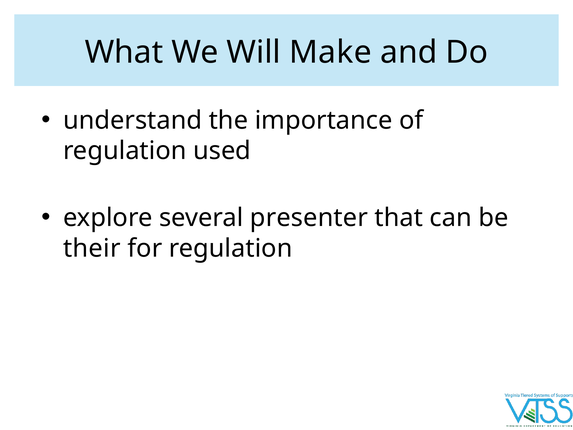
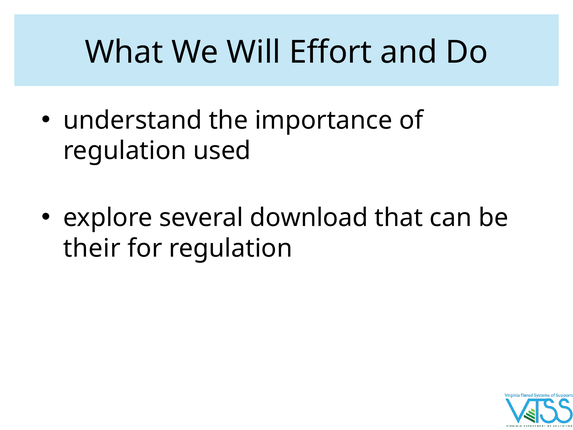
Make: Make -> Effort
presenter: presenter -> download
